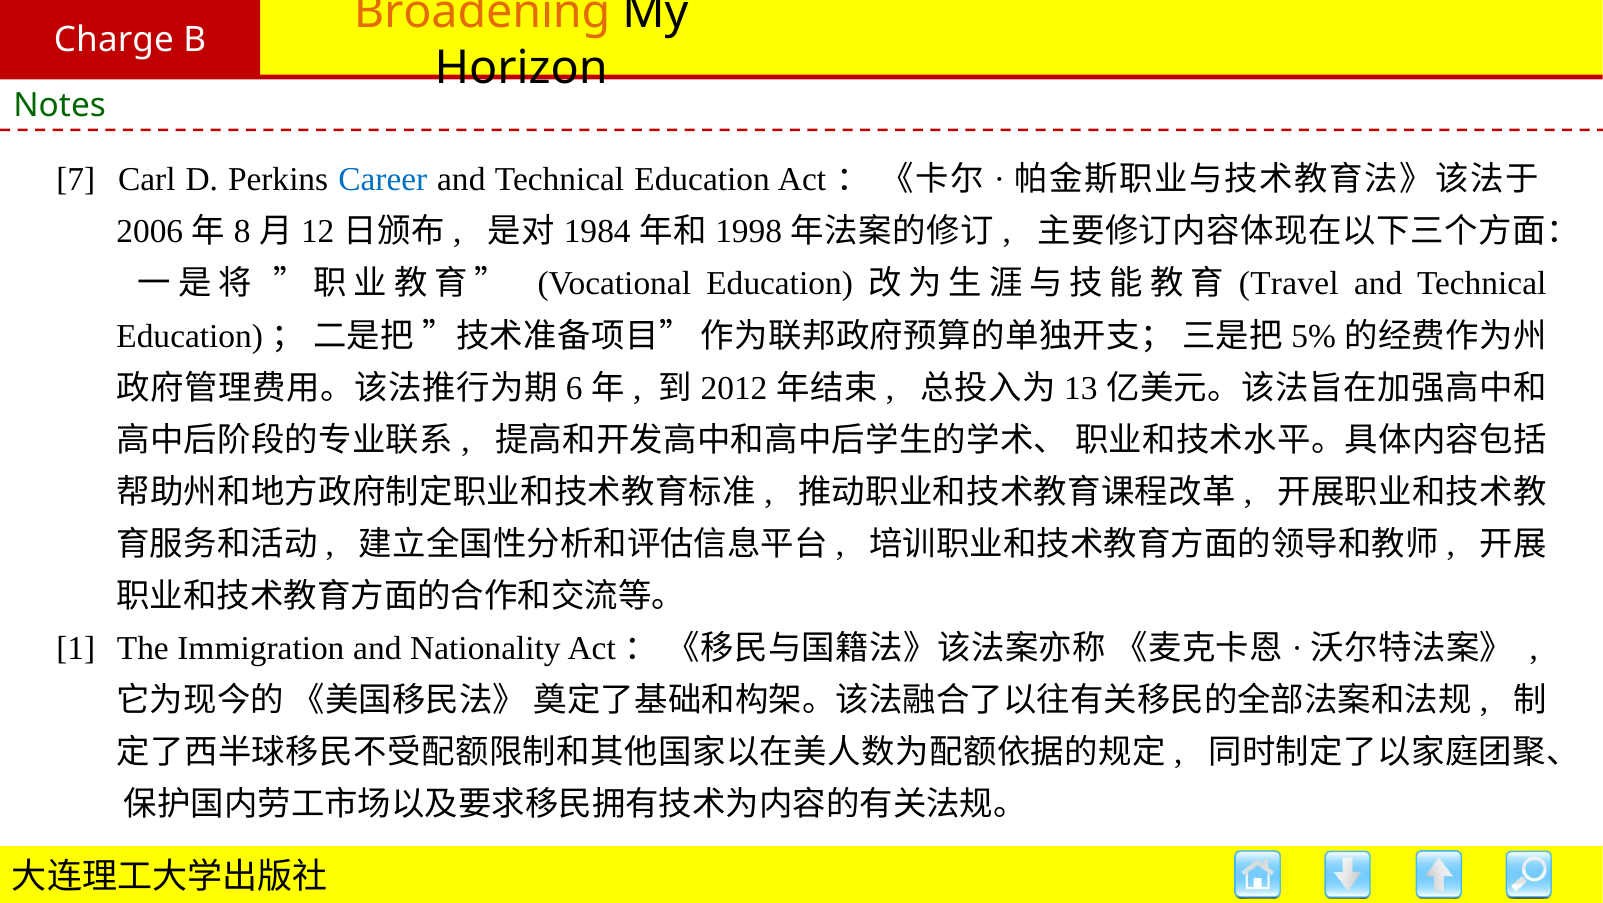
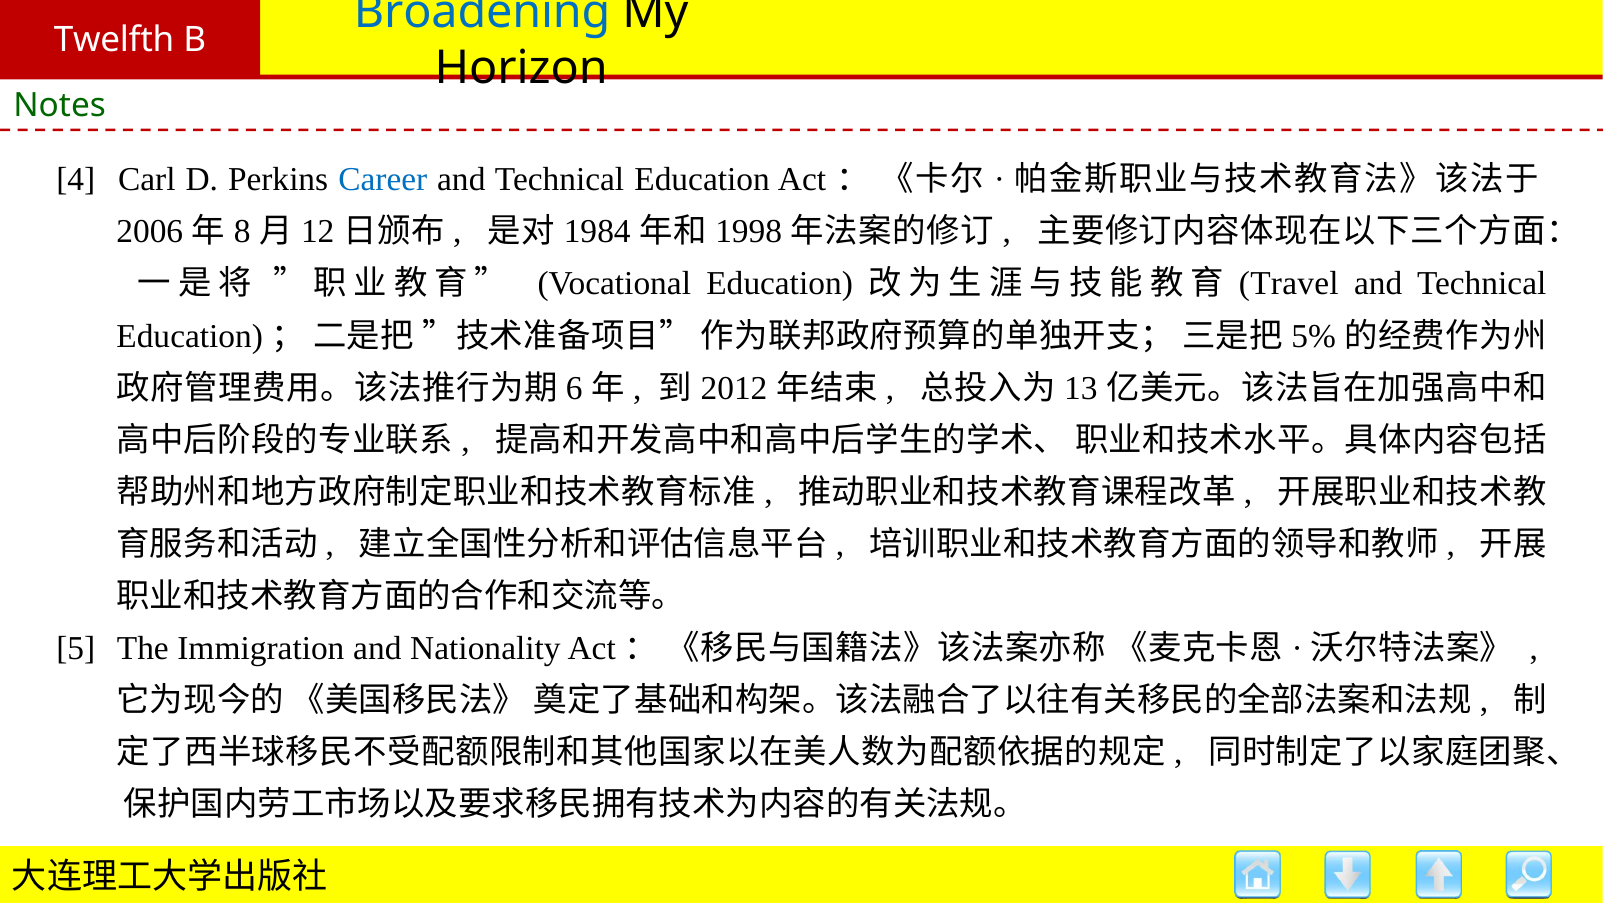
Broadening colour: orange -> blue
Charge: Charge -> Twelfth
7: 7 -> 4
1: 1 -> 5
